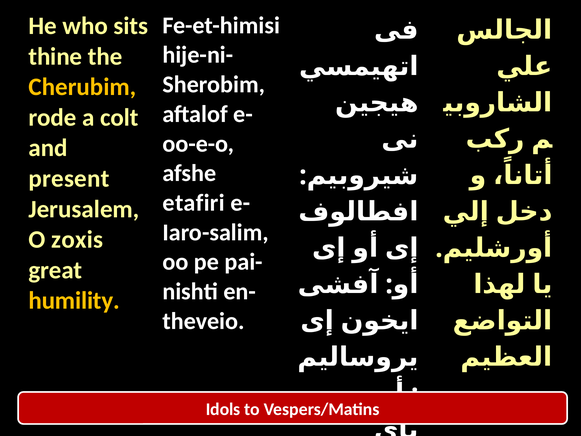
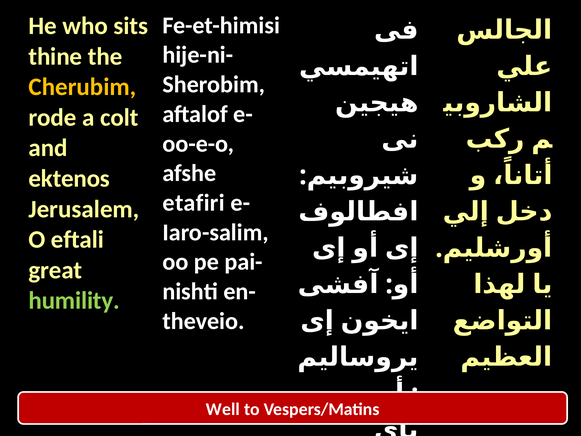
present: present -> ektenos
zoxis: zoxis -> eftali
humility colour: yellow -> light green
Idols: Idols -> Well
